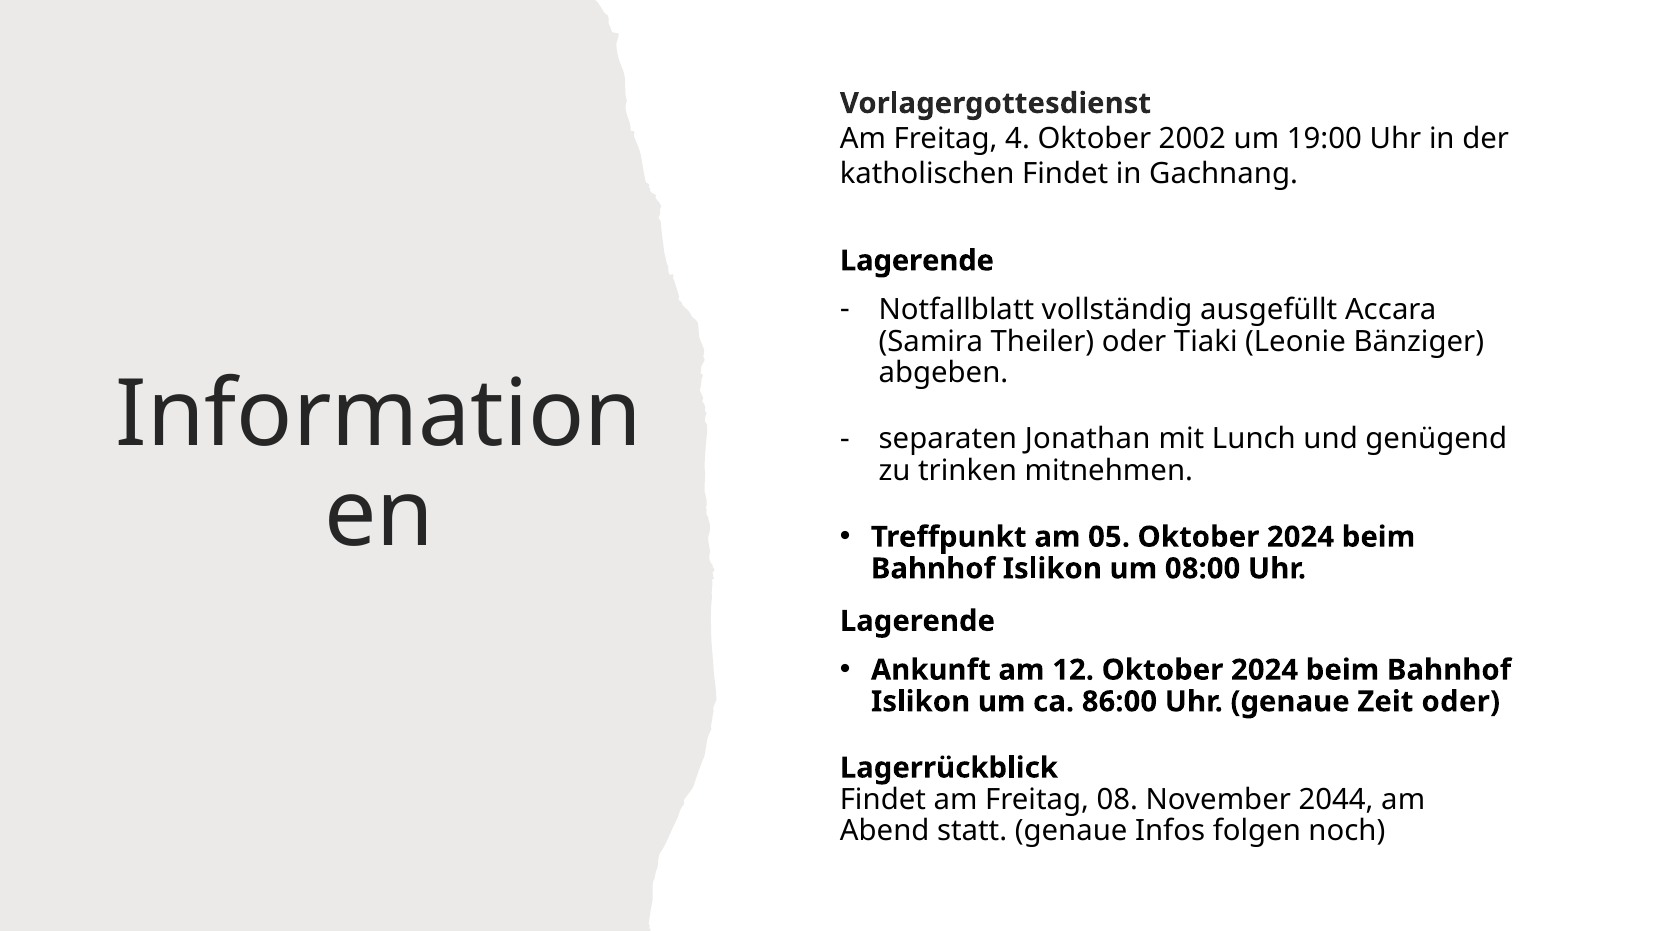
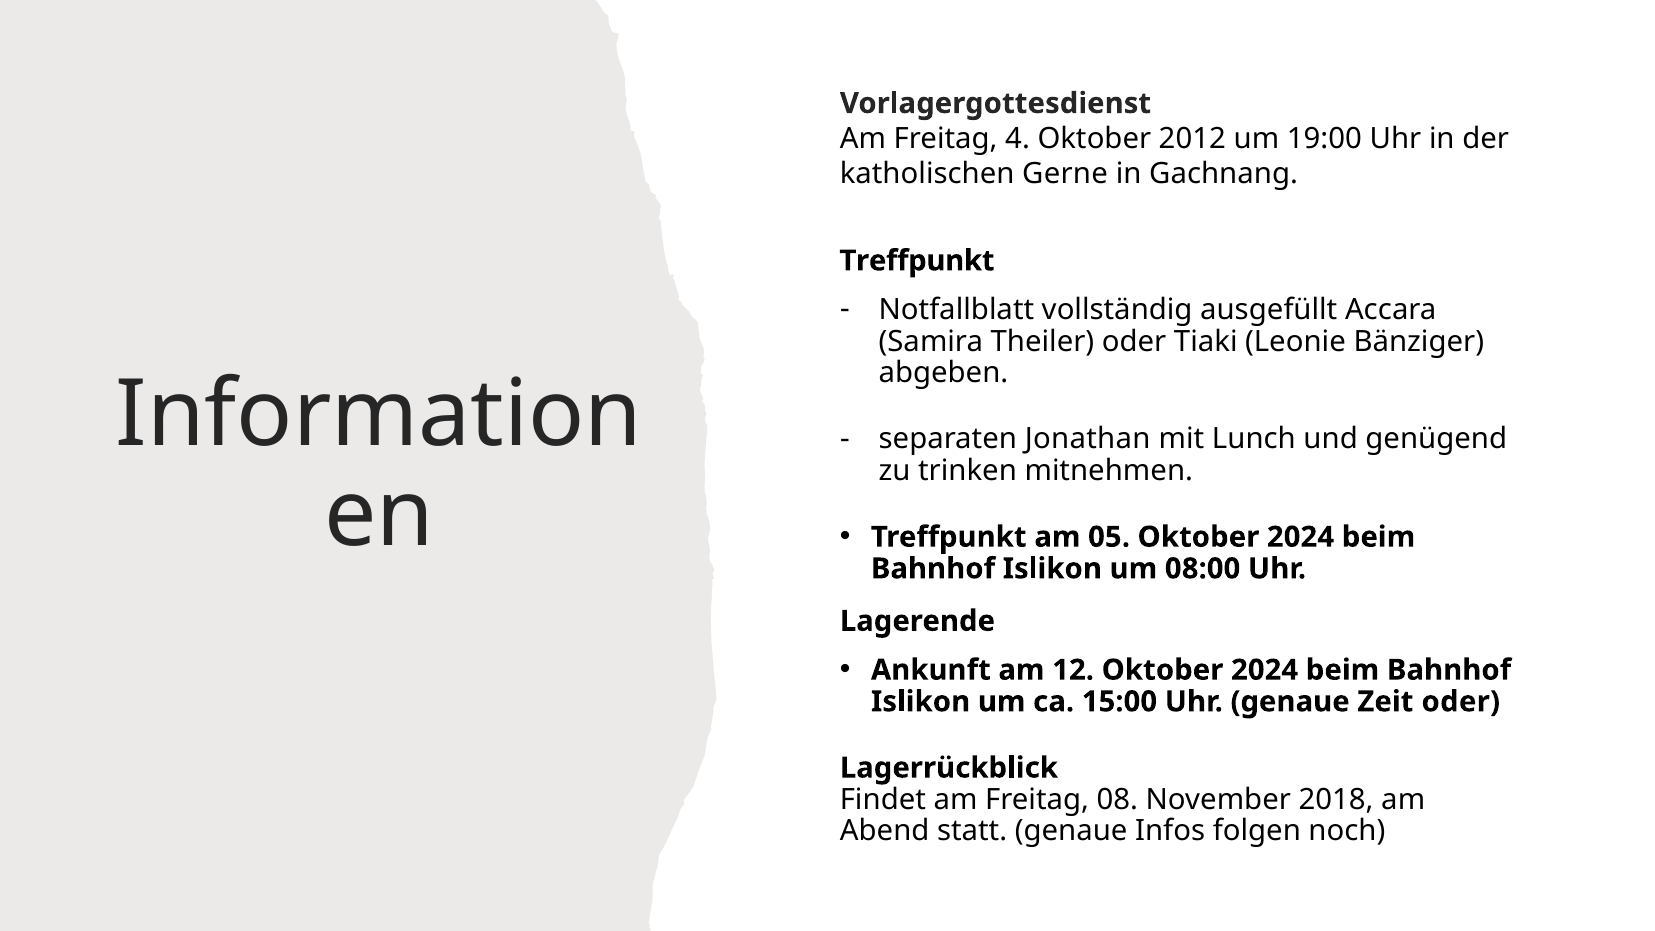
2002: 2002 -> 2012
katholischen Findet: Findet -> Gerne
Lagerende at (917, 261): Lagerende -> Treffpunkt
86:00: 86:00 -> 15:00
2044: 2044 -> 2018
